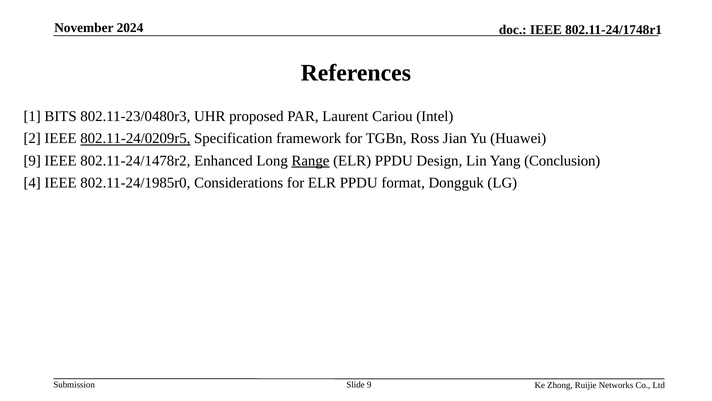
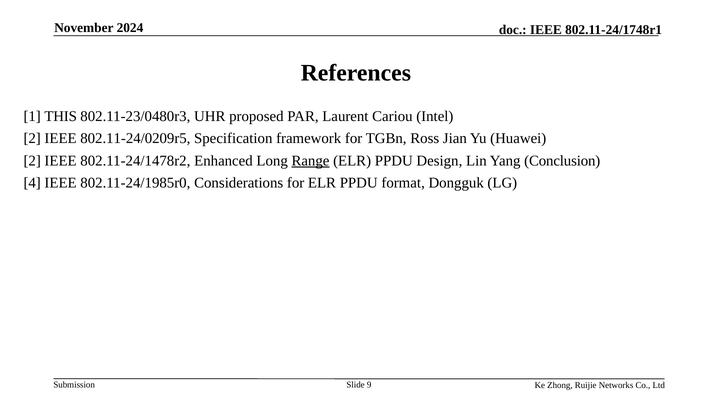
BITS: BITS -> THIS
802.11-24/0209r5 underline: present -> none
9 at (32, 161): 9 -> 2
